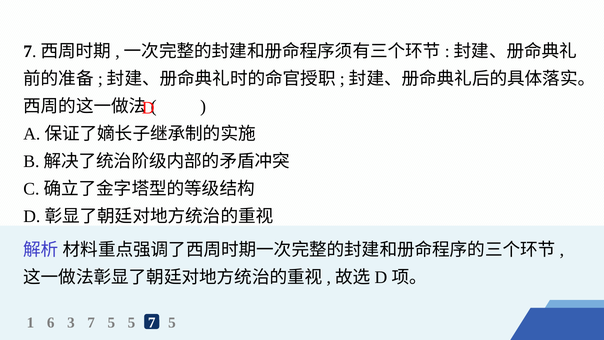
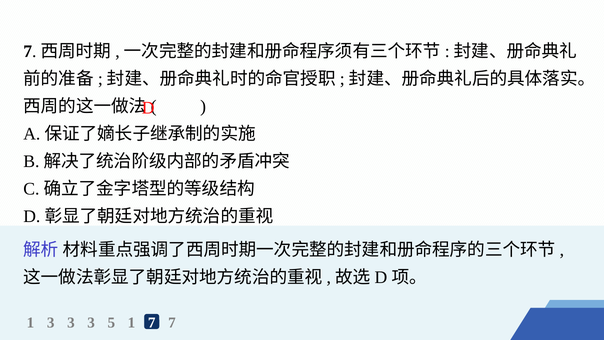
1 6: 6 -> 3
7 at (91, 322): 7 -> 3
5 5: 5 -> 1
5 at (172, 322): 5 -> 7
